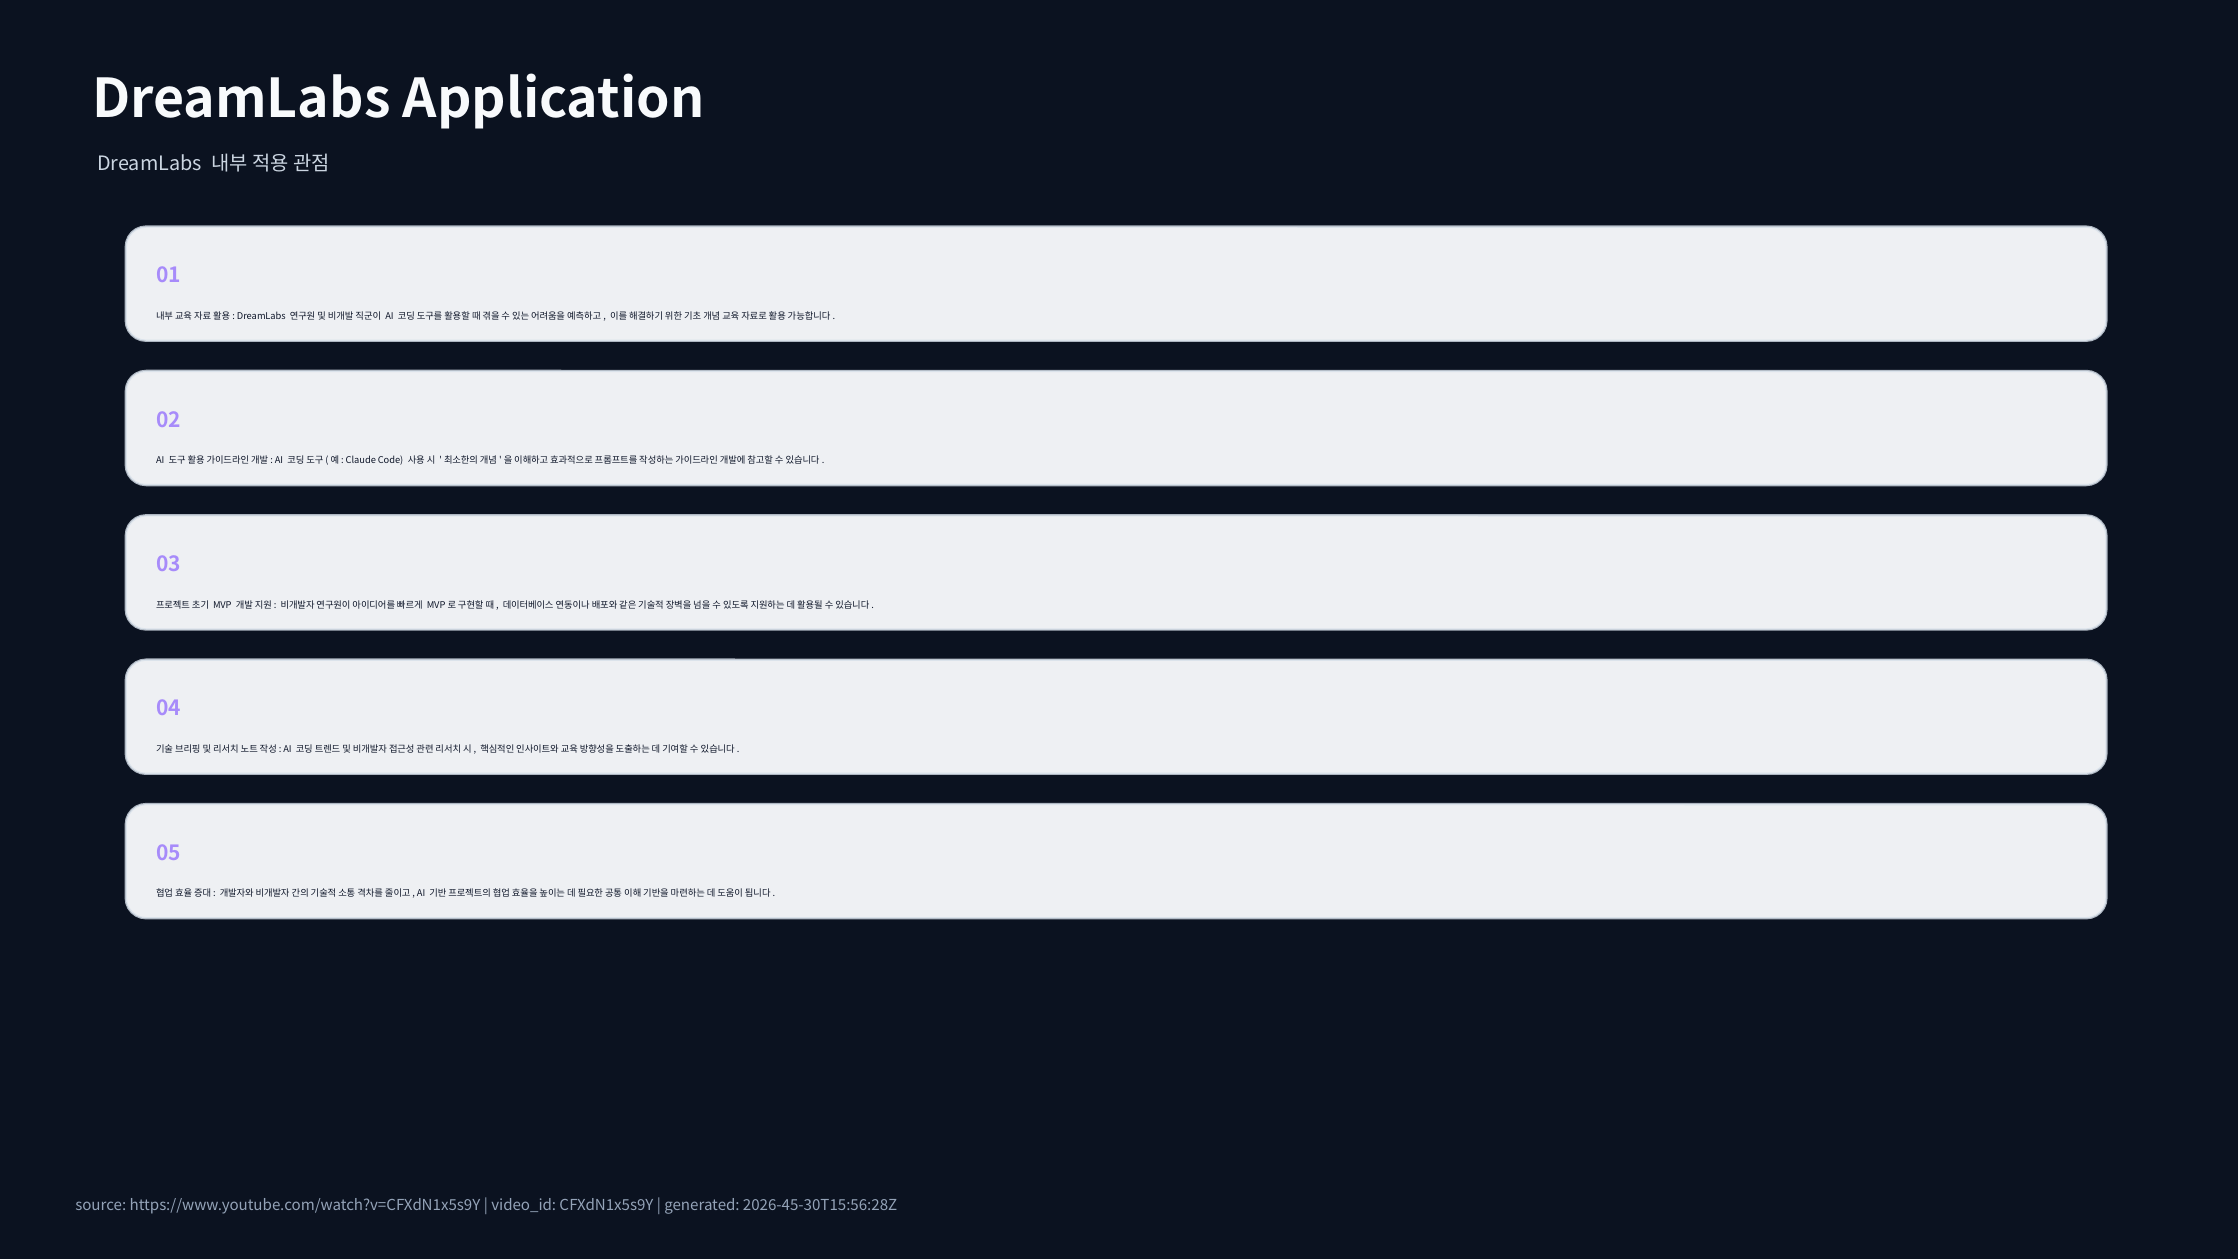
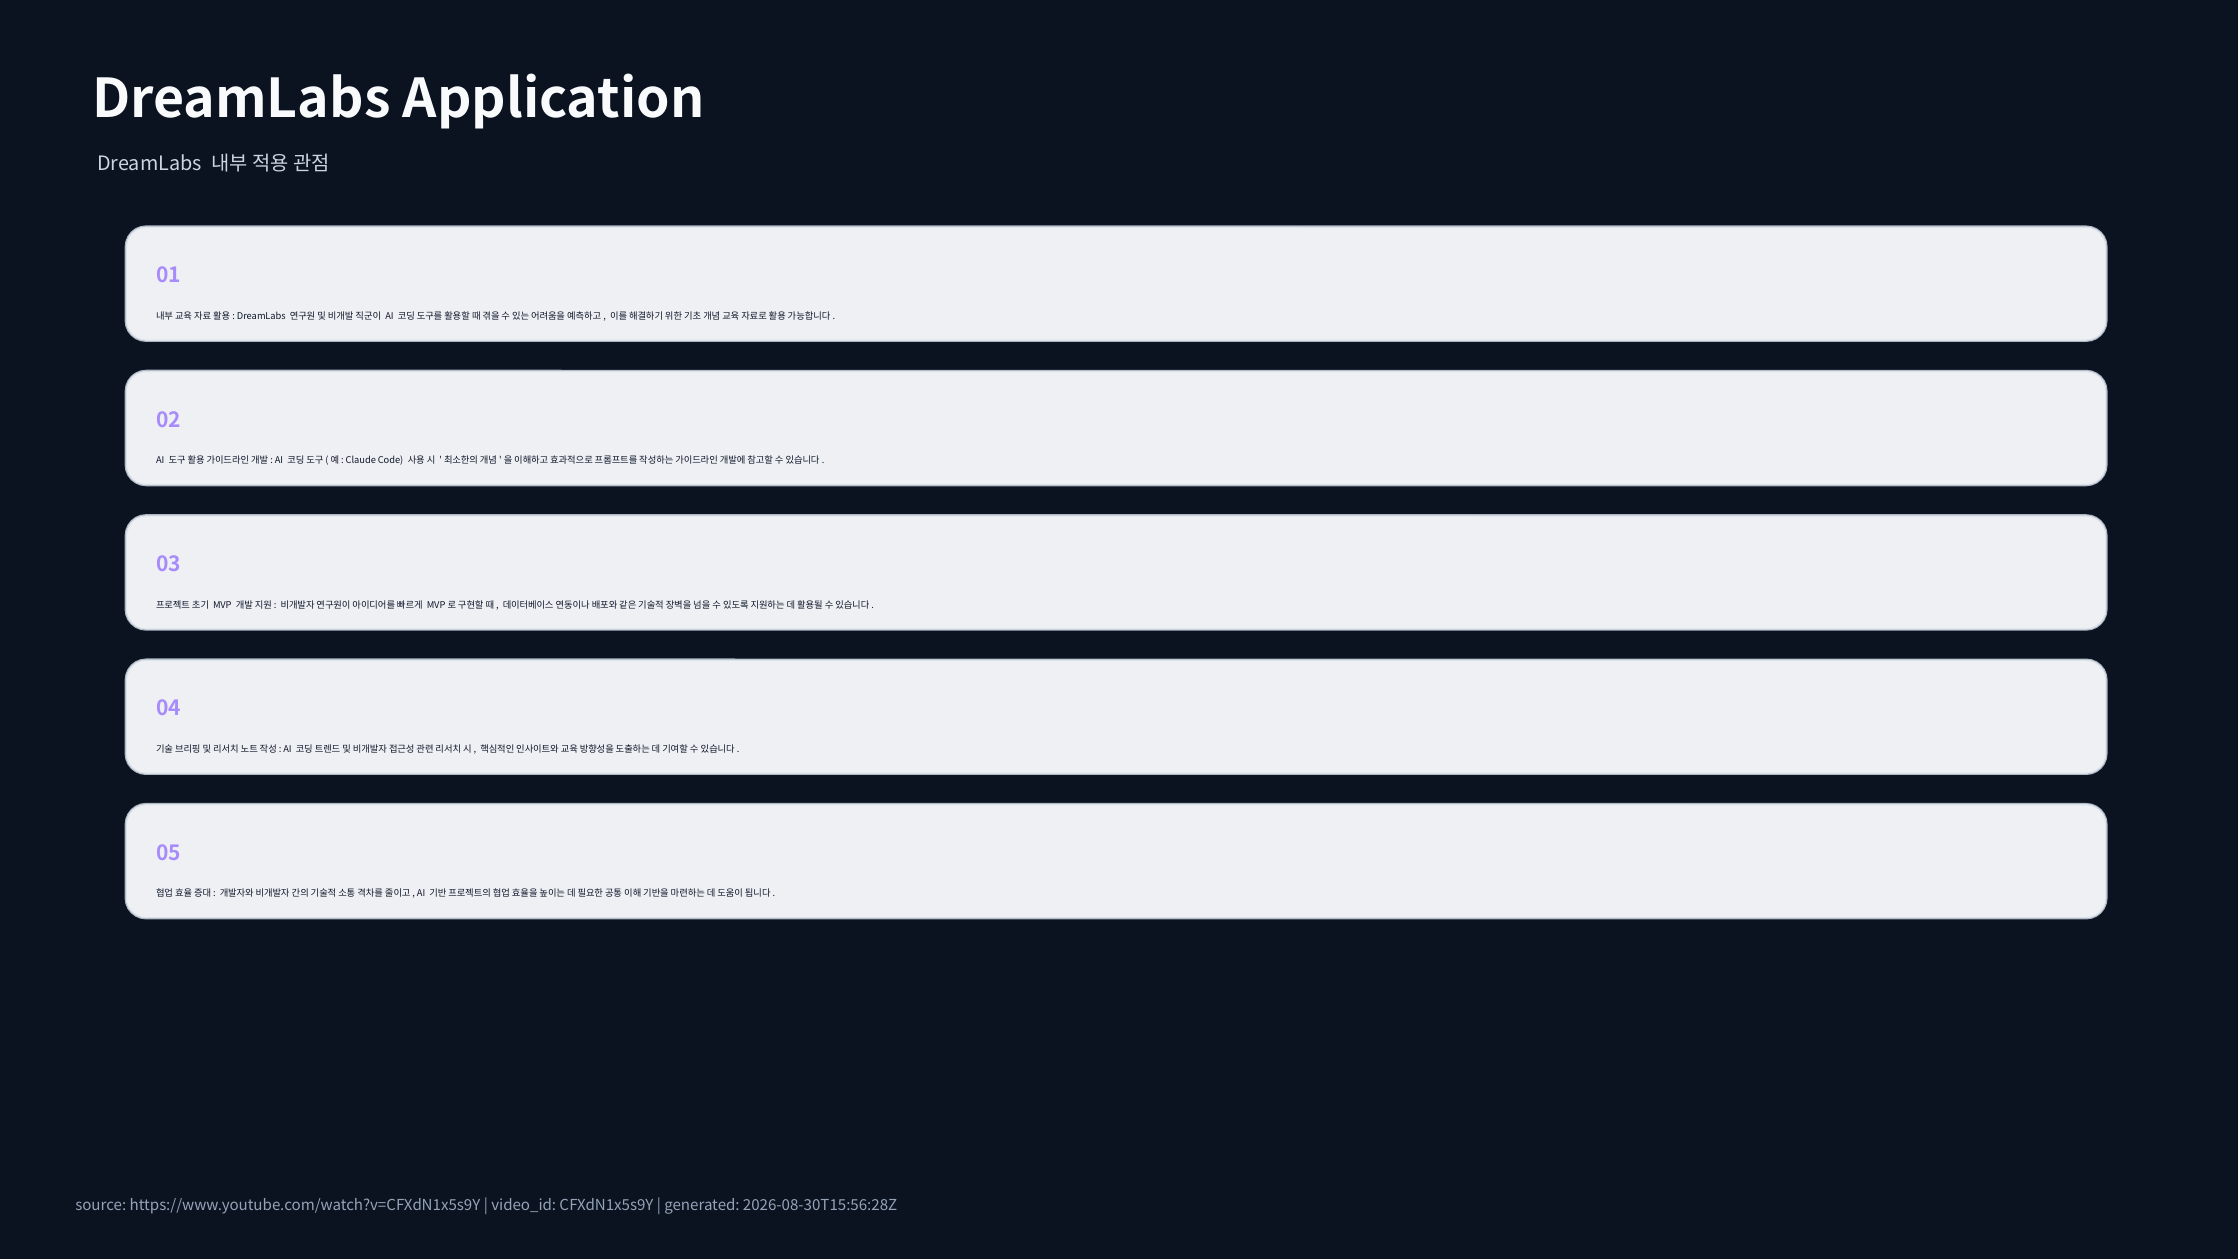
2026-45-30T15:56:28Z: 2026-45-30T15:56:28Z -> 2026-08-30T15:56:28Z
